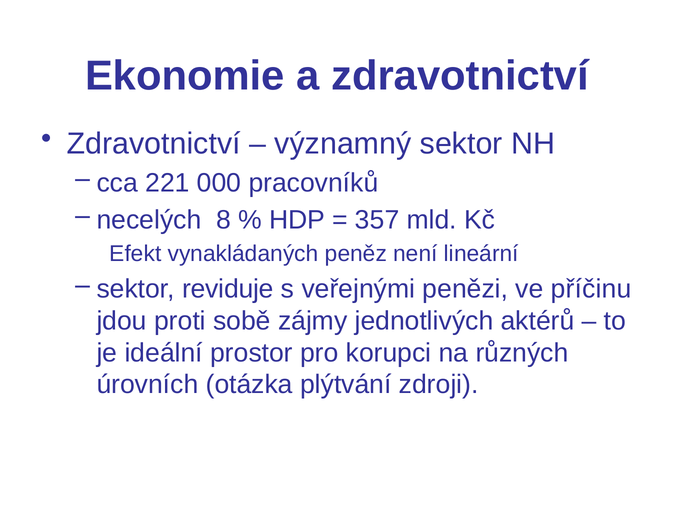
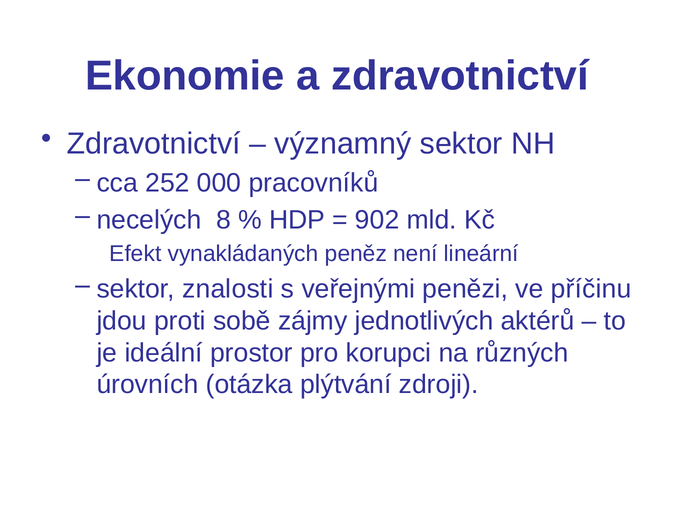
221: 221 -> 252
357: 357 -> 902
reviduje: reviduje -> znalosti
